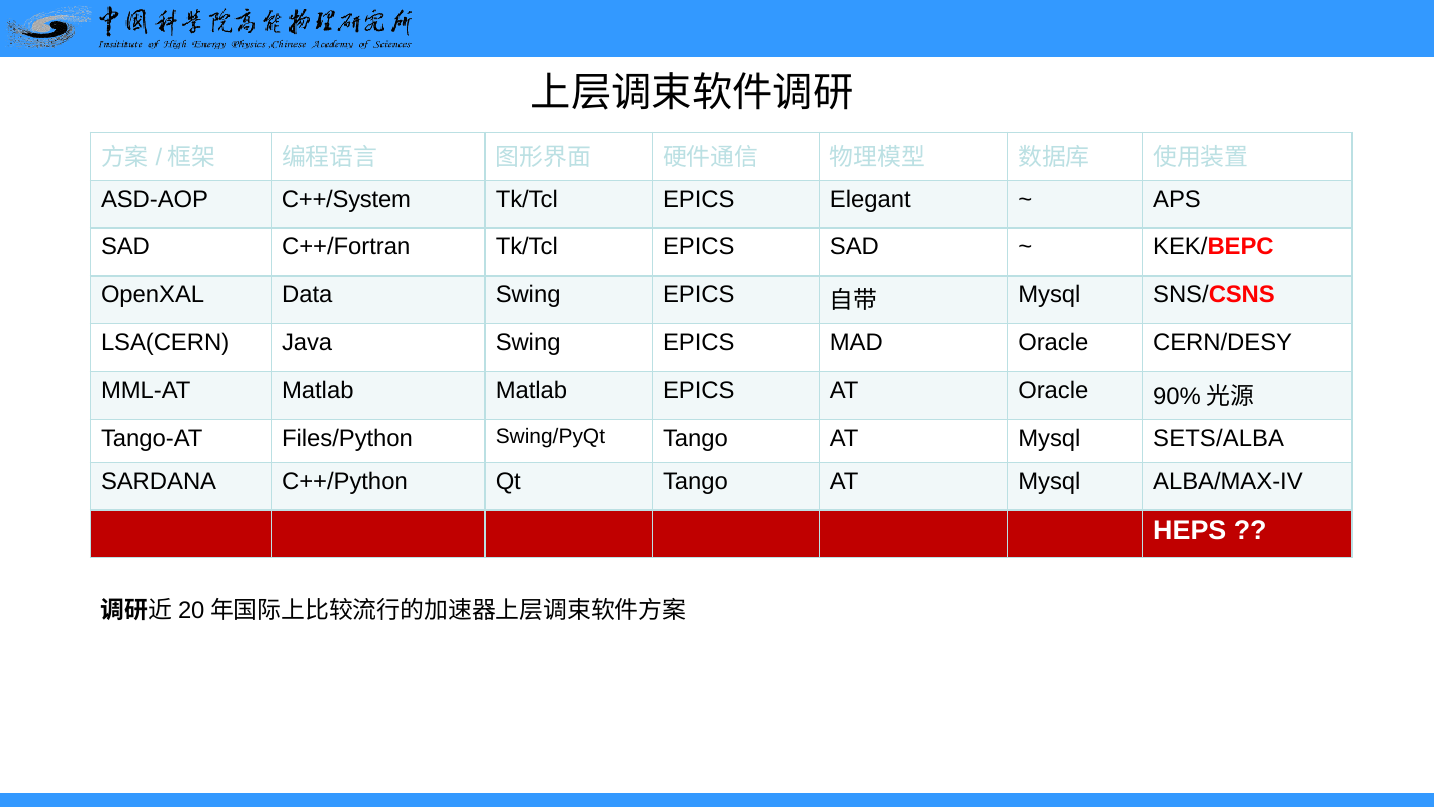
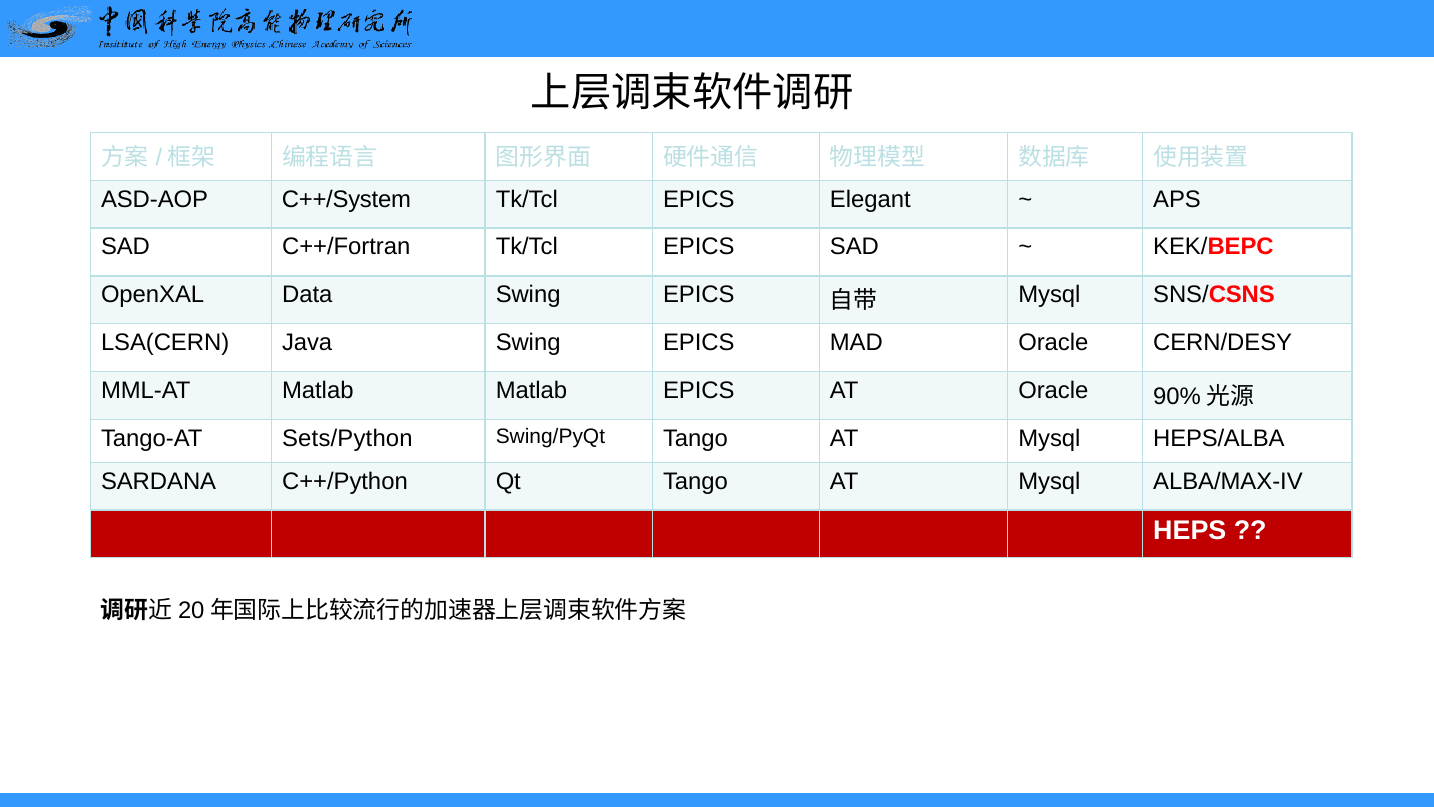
Files/Python: Files/Python -> Sets/Python
SETS/ALBA: SETS/ALBA -> HEPS/ALBA
